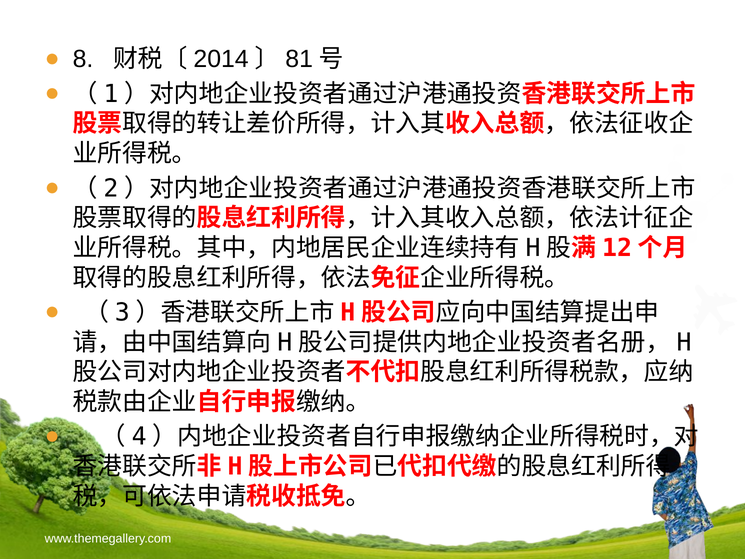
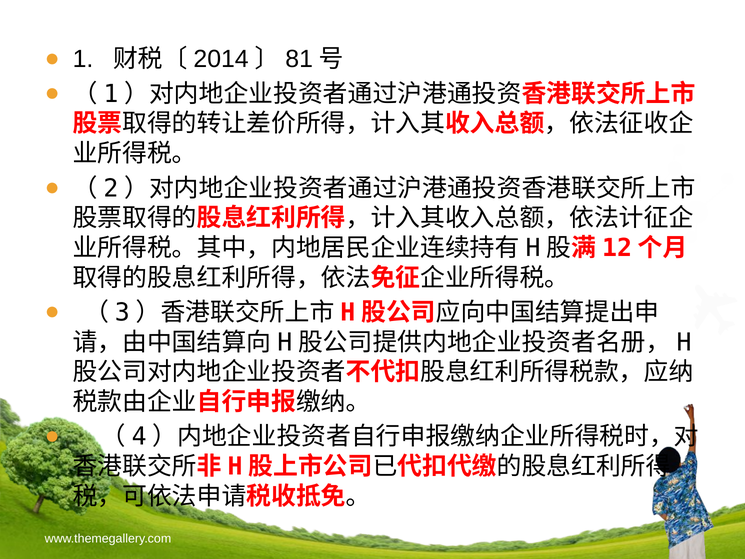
8: 8 -> 1
